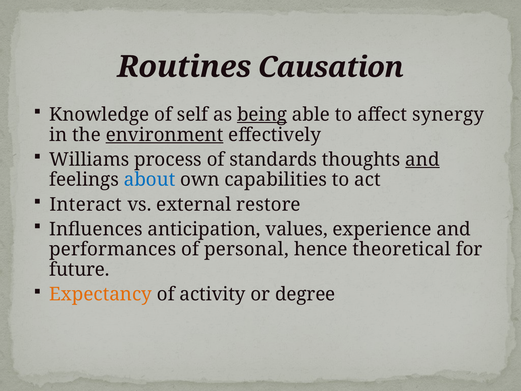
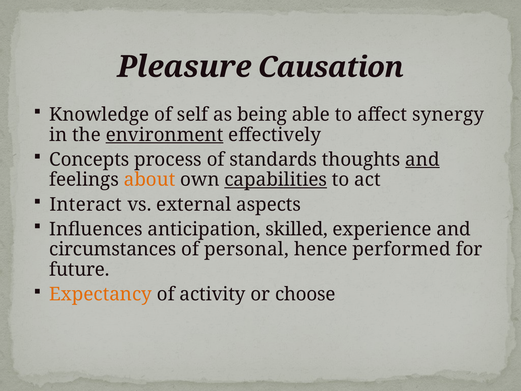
Routines: Routines -> Pleasure
being underline: present -> none
Williams: Williams -> Concepts
about colour: blue -> orange
capabilities underline: none -> present
restore: restore -> aspects
values: values -> skilled
performances: performances -> circumstances
theoretical: theoretical -> performed
degree: degree -> choose
